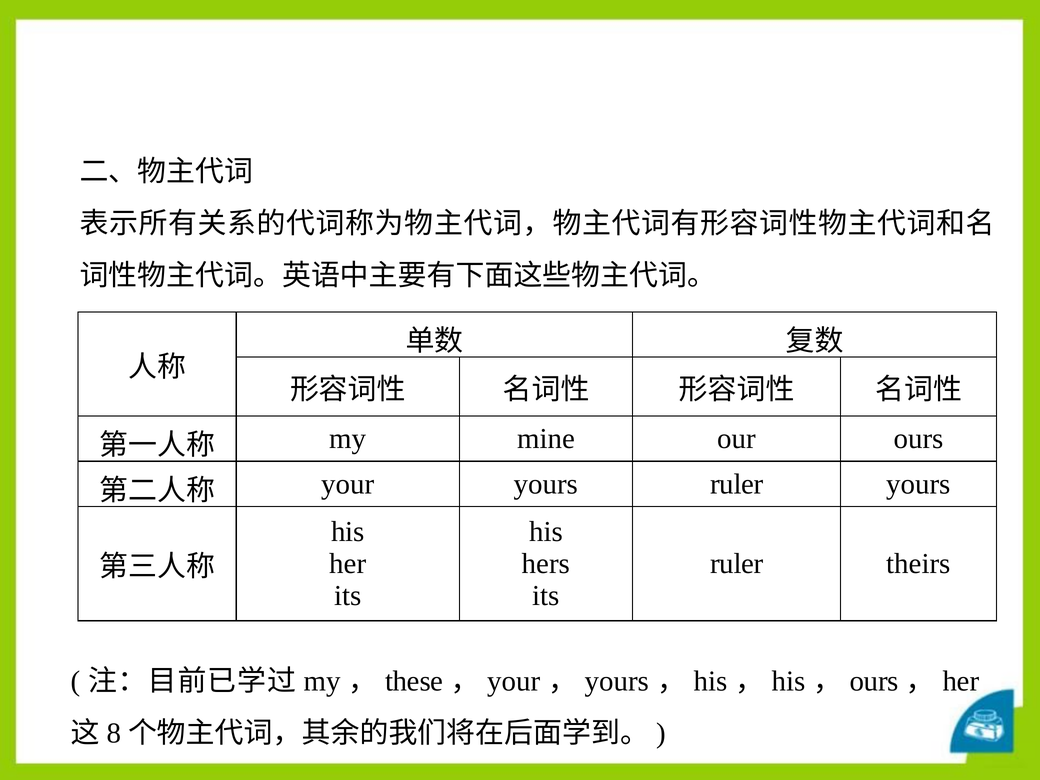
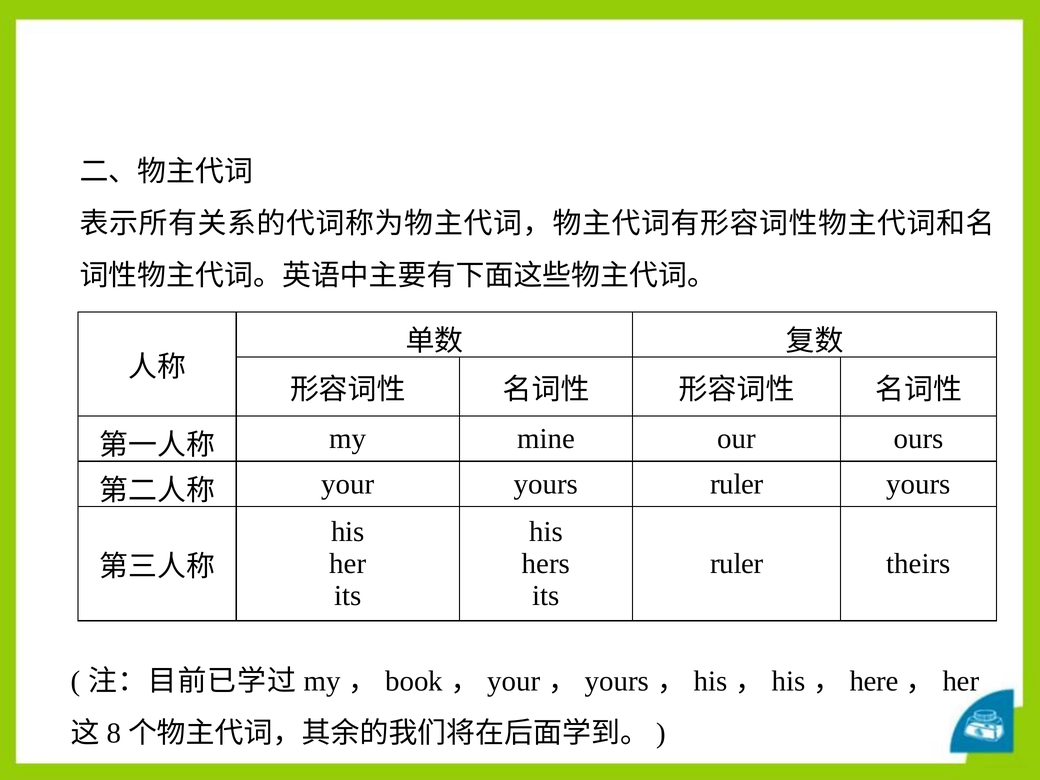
these: these -> book
ours at (874, 681): ours -> here
